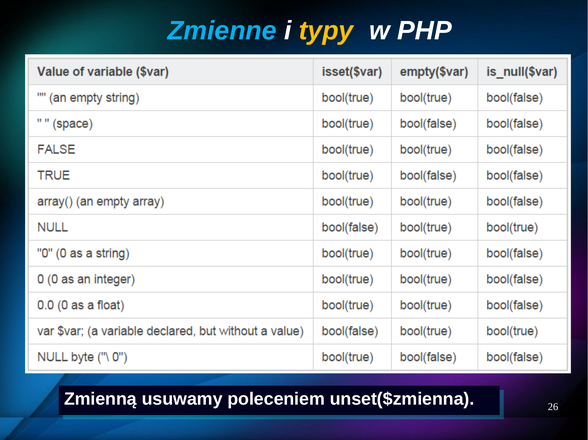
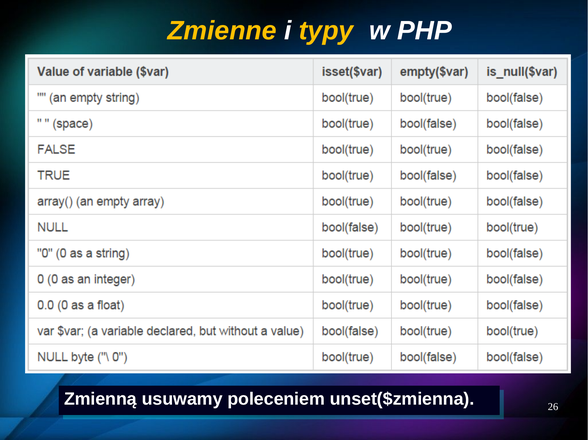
Zmienne colour: light blue -> yellow
